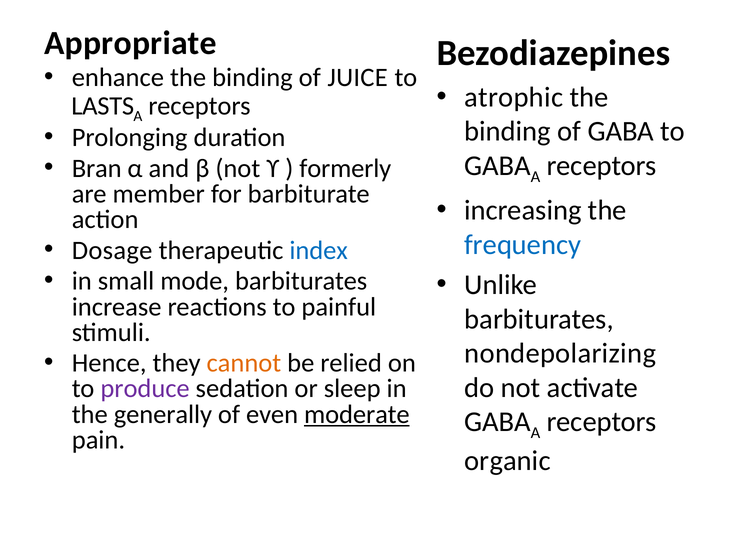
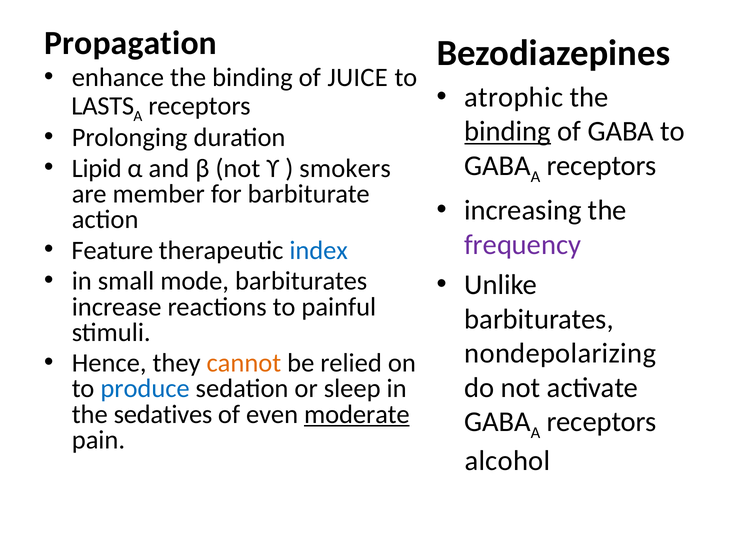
Appropriate: Appropriate -> Propagation
binding at (508, 132) underline: none -> present
Bran: Bran -> Lipid
formerly: formerly -> smokers
frequency colour: blue -> purple
Dosage: Dosage -> Feature
produce colour: purple -> blue
generally: generally -> sedatives
organic: organic -> alcohol
